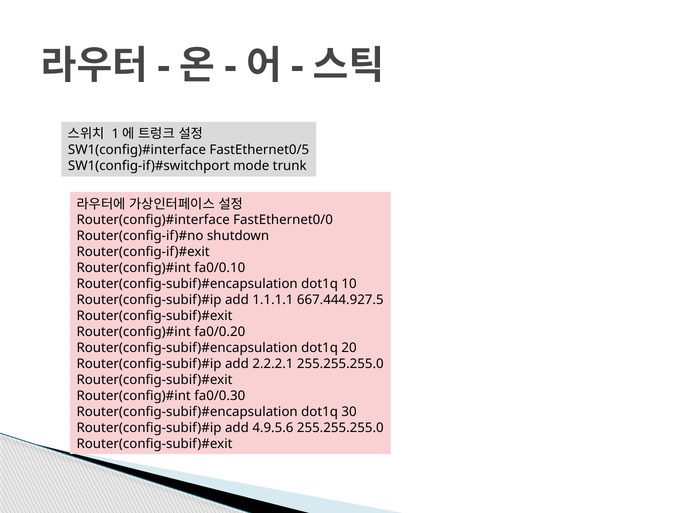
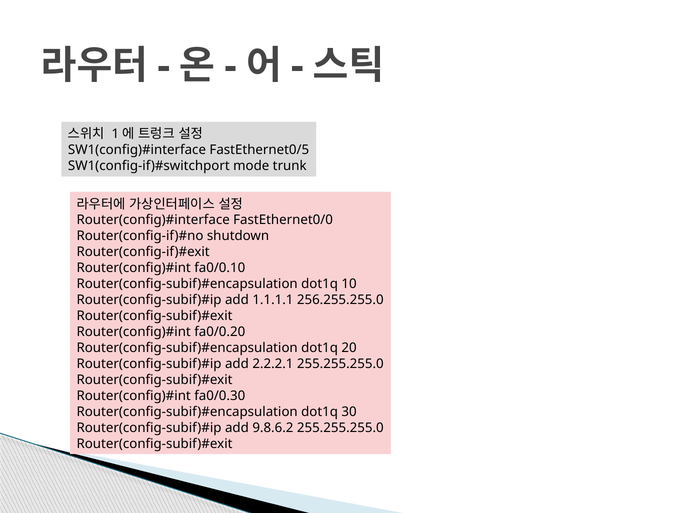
667.444.927.5: 667.444.927.5 -> 256.255.255.0
4.9.5.6: 4.9.5.6 -> 9.8.6.2
